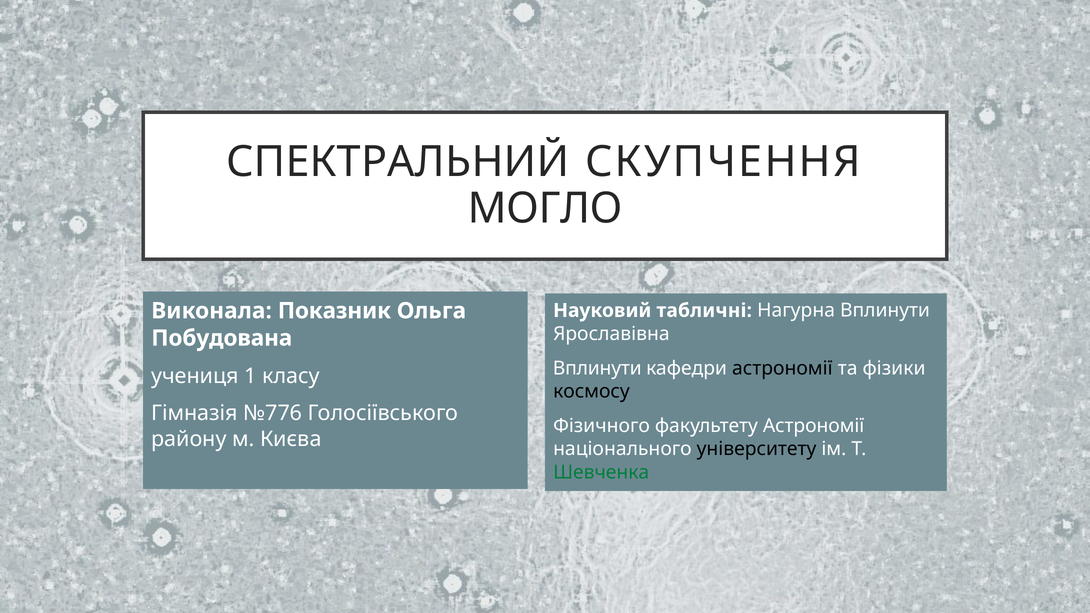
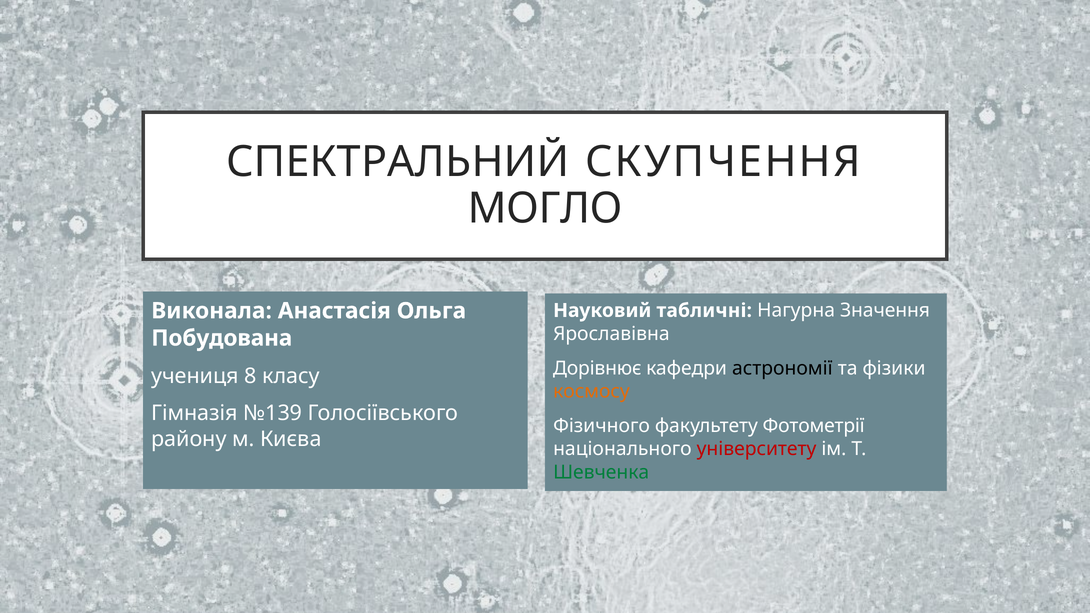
Показник: Показник -> Анастасія
Нагурна Вплинути: Вплинути -> Значення
Вплинути at (597, 368): Вплинути -> Дорівнює
1: 1 -> 8
космосу colour: black -> orange
№776: №776 -> №139
факультету Астрономії: Астрономії -> Фотометрії
університету colour: black -> red
